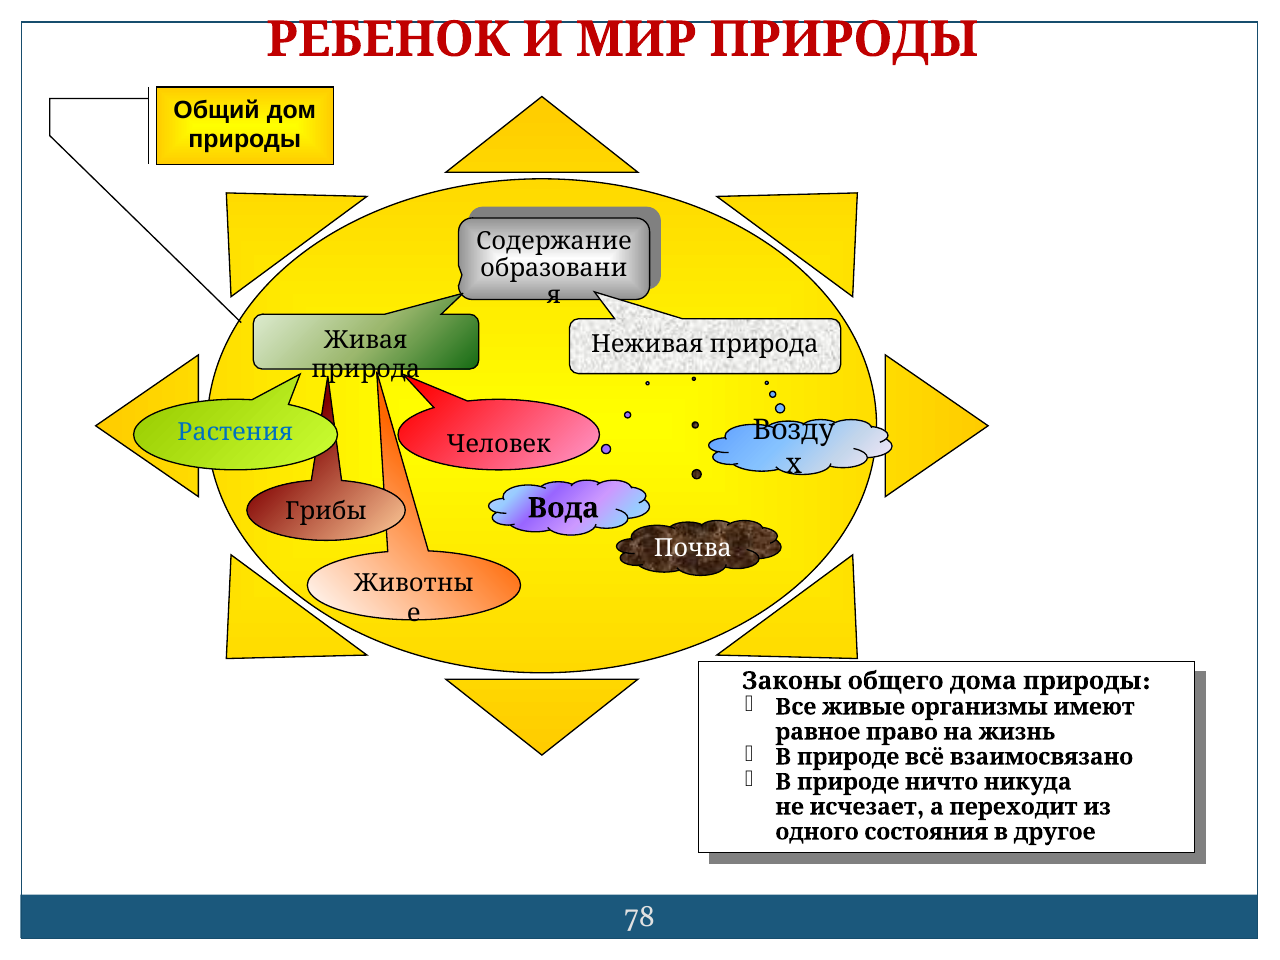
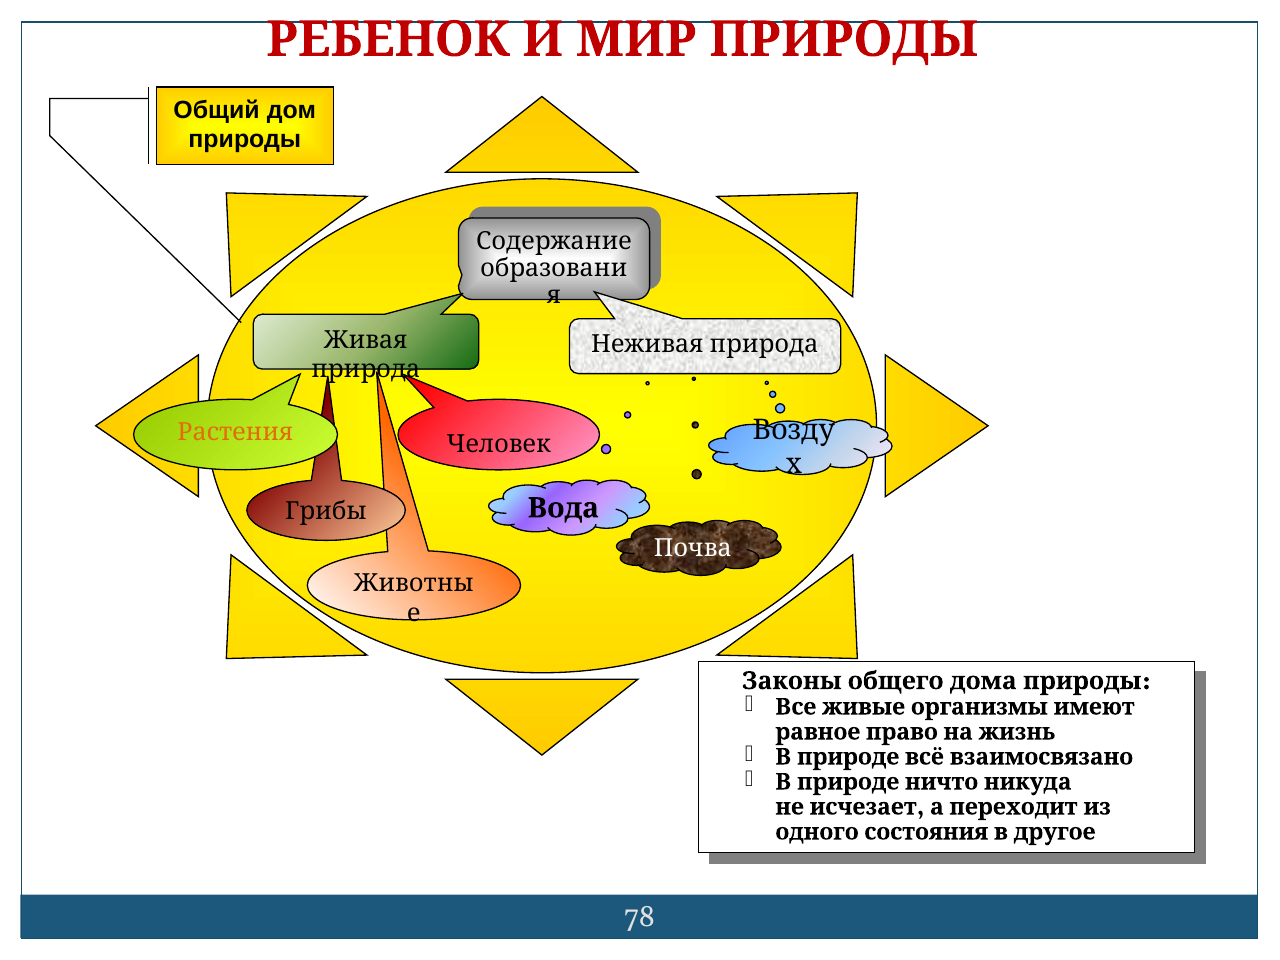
Растения colour: blue -> orange
